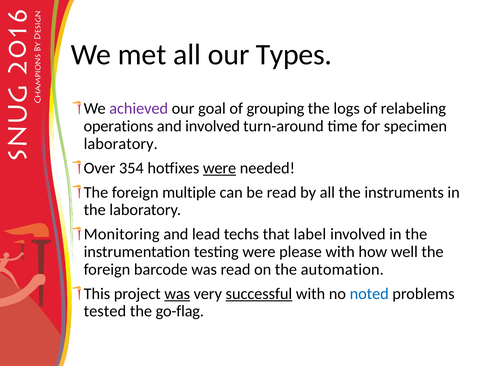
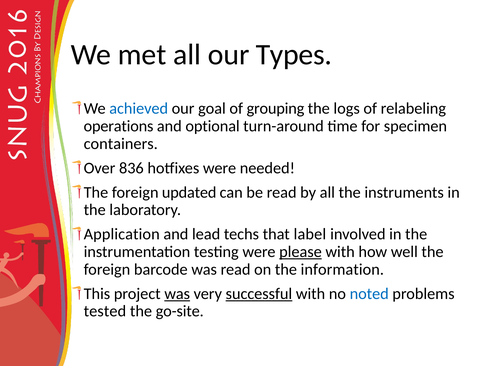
achieved colour: purple -> blue
and involved: involved -> optional
laboratory at (121, 144): laboratory -> containers
354: 354 -> 836
were at (220, 168) underline: present -> none
multiple: multiple -> updated
Monitoring: Monitoring -> Application
please underline: none -> present
automation: automation -> information
go-flag: go-flag -> go-site
